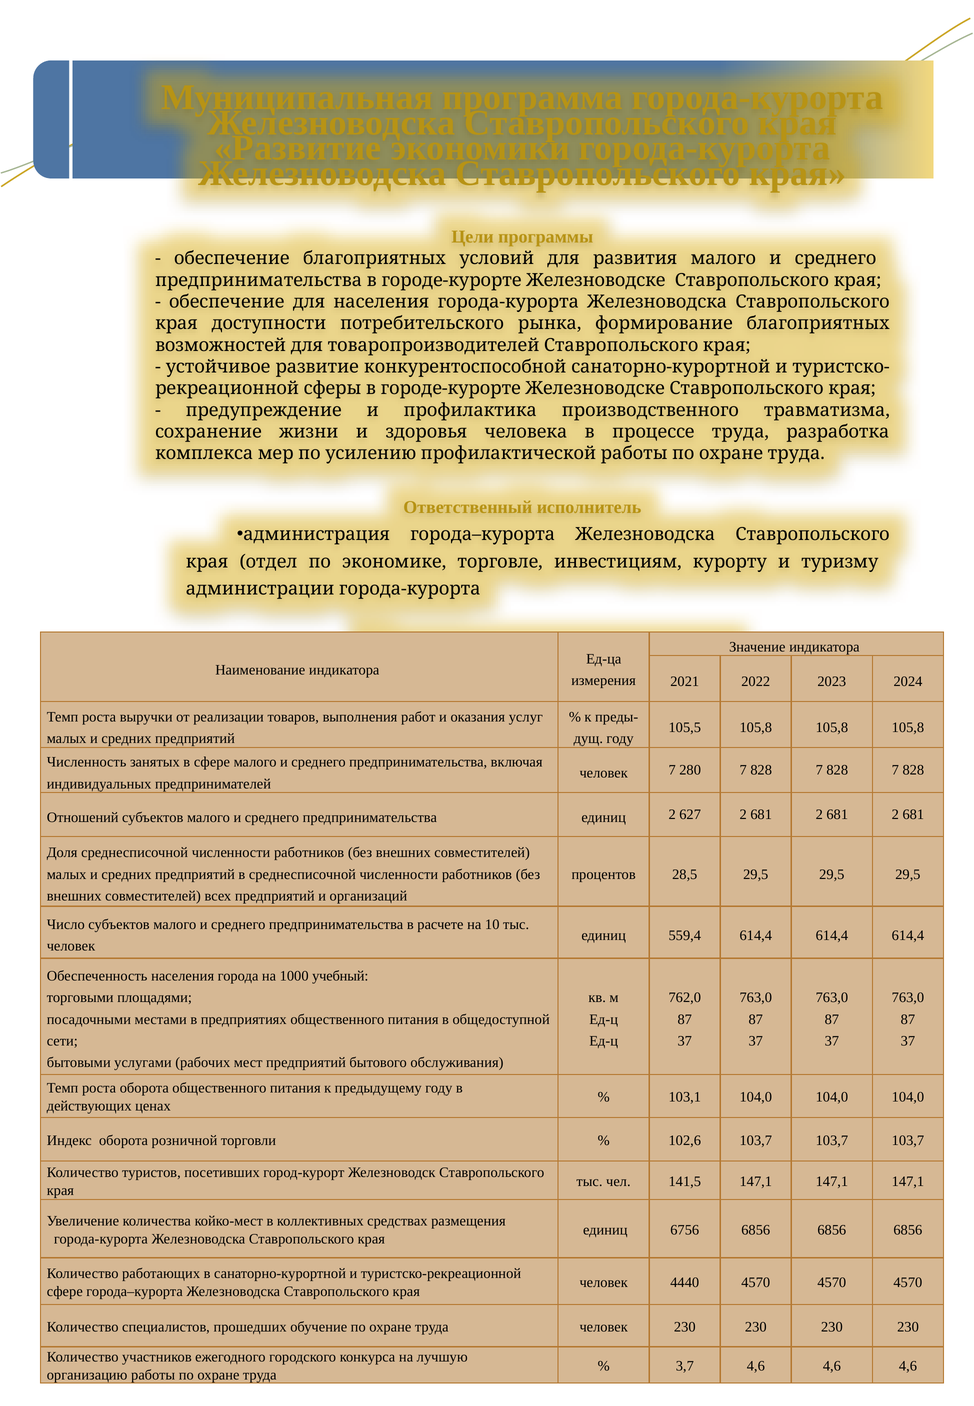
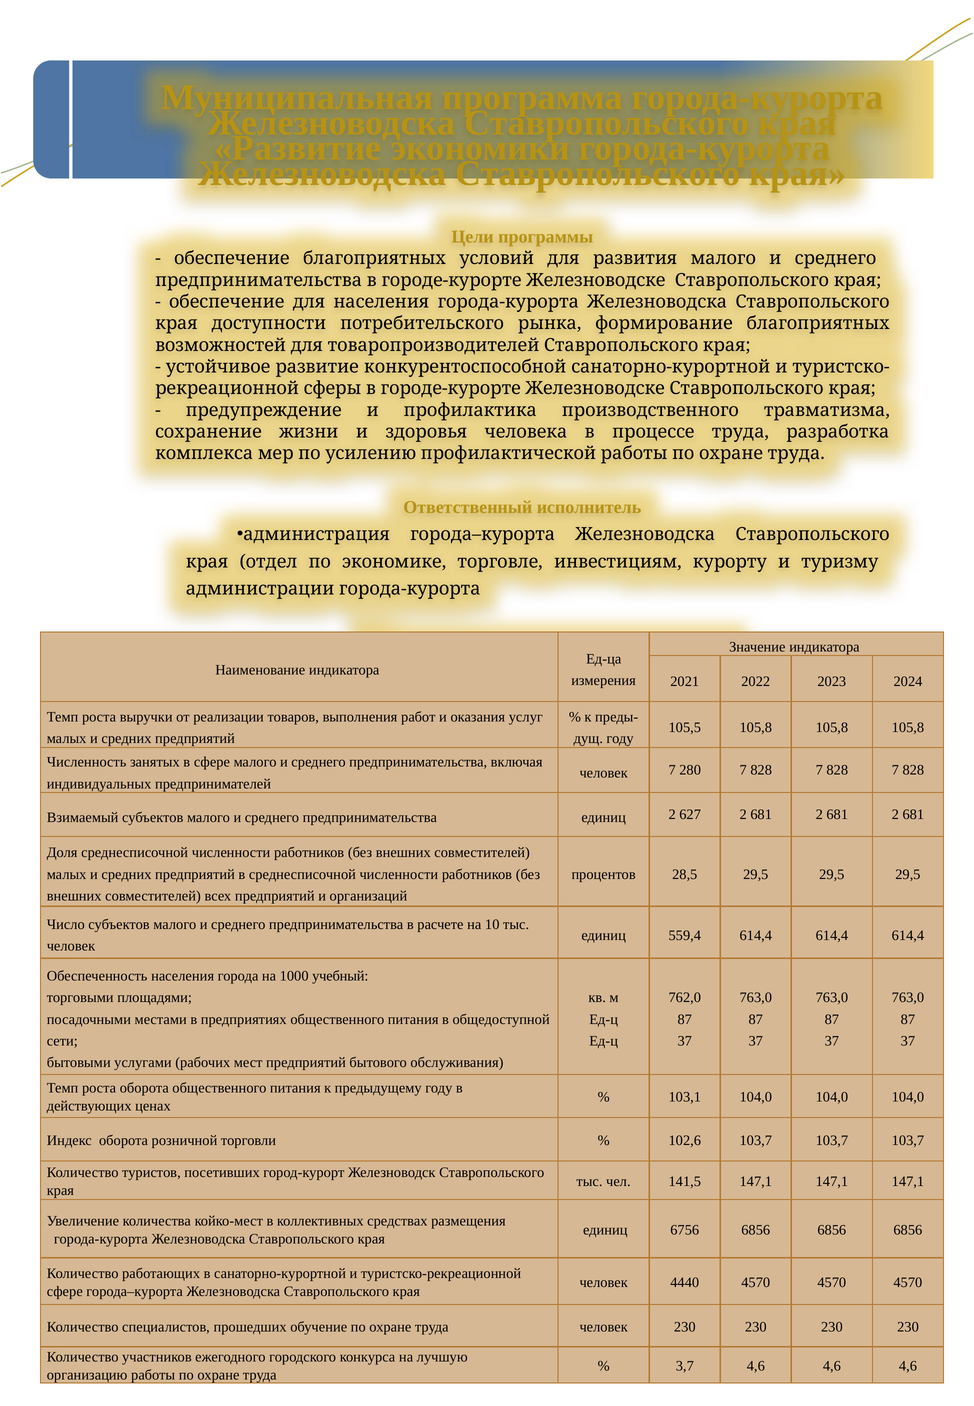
Отношений: Отношений -> Взимаемый
